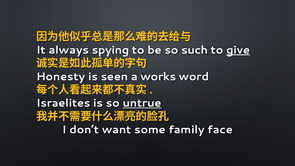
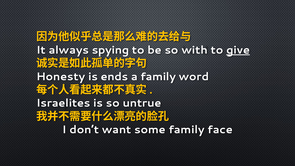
such: such -> with
seen: seen -> ends
a works: works -> family
untrue underline: present -> none
